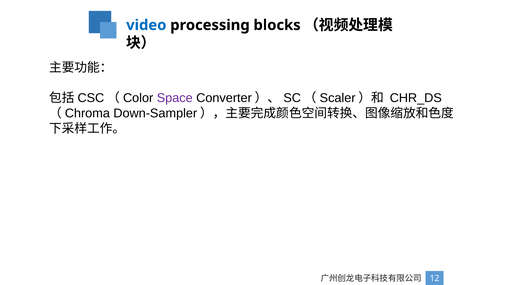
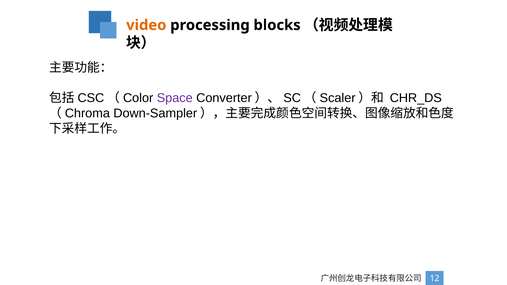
video colour: blue -> orange
